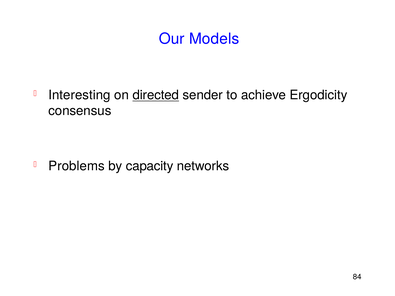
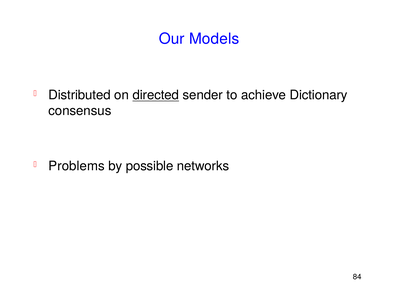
Interesting: Interesting -> Distributed
Ergodicity: Ergodicity -> Dictionary
capacity: capacity -> possible
